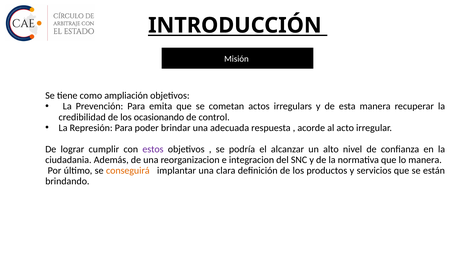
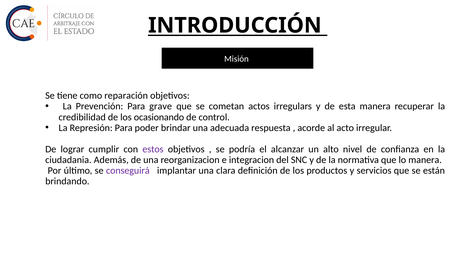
ampliación: ampliación -> reparación
emita: emita -> grave
conseguirá colour: orange -> purple
